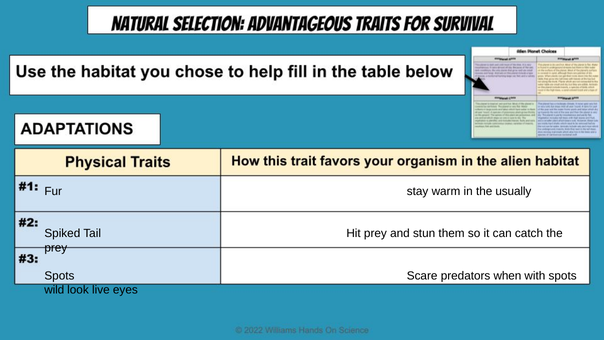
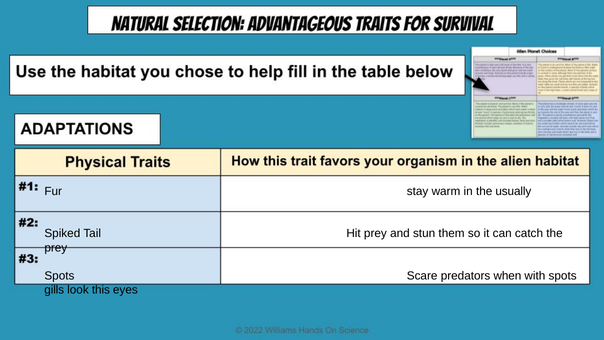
wild: wild -> gills
live: live -> this
